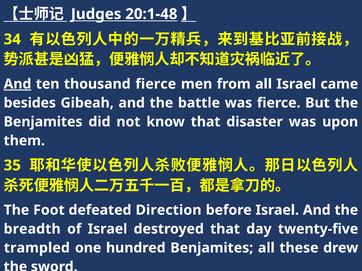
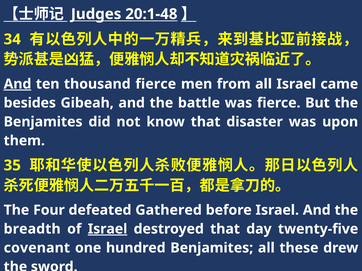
Foot: Foot -> Four
Direction: Direction -> Gathered
Israel at (108, 229) underline: none -> present
trampled: trampled -> covenant
